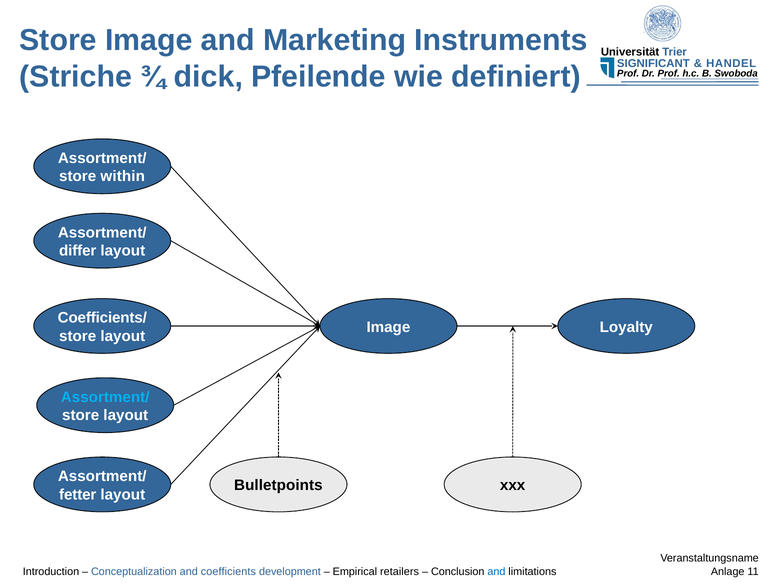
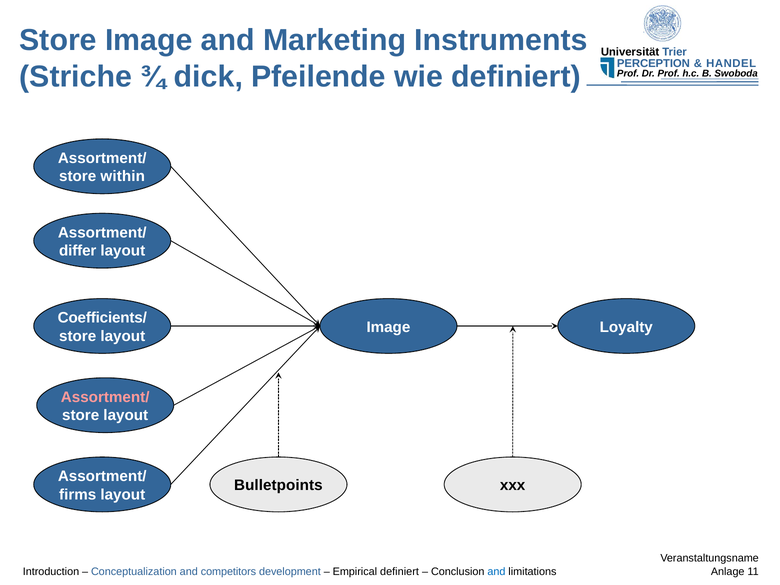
SIGNIFICANT: SIGNIFICANT -> PERCEPTION
Assortment/ at (105, 397) colour: light blue -> pink
fetter: fetter -> firms
coefficients: coefficients -> competitors
Empirical retailers: retailers -> definiert
